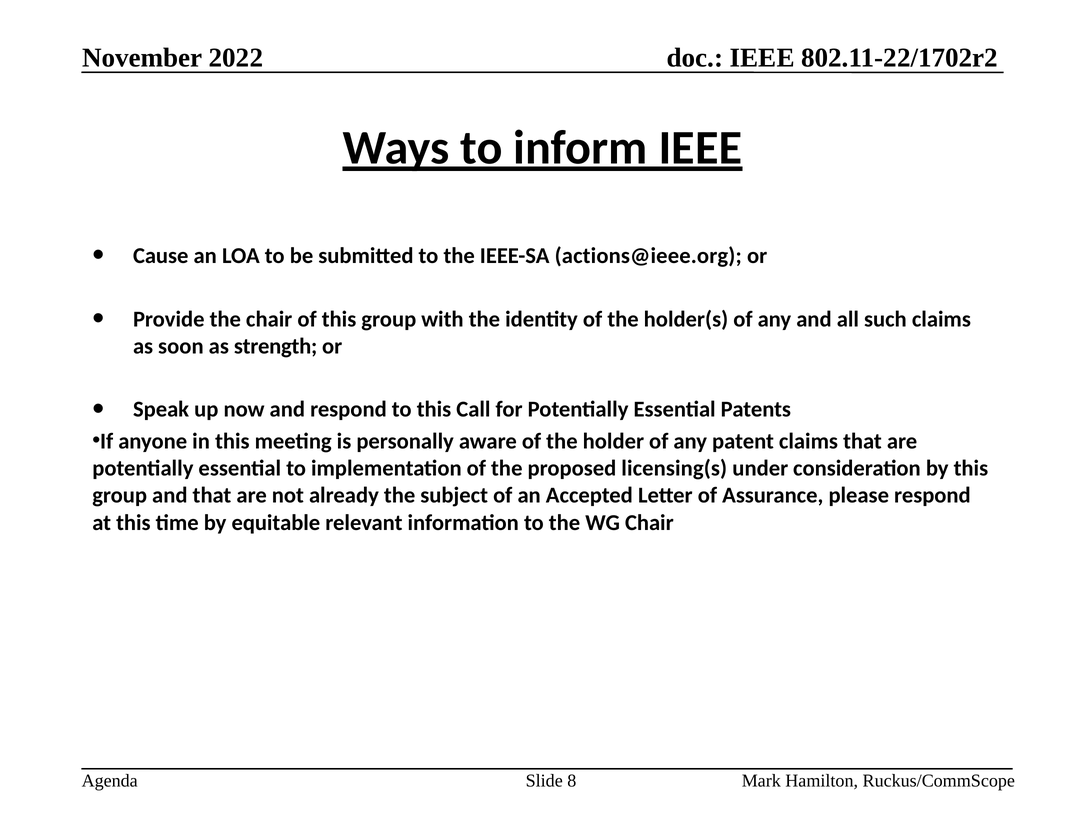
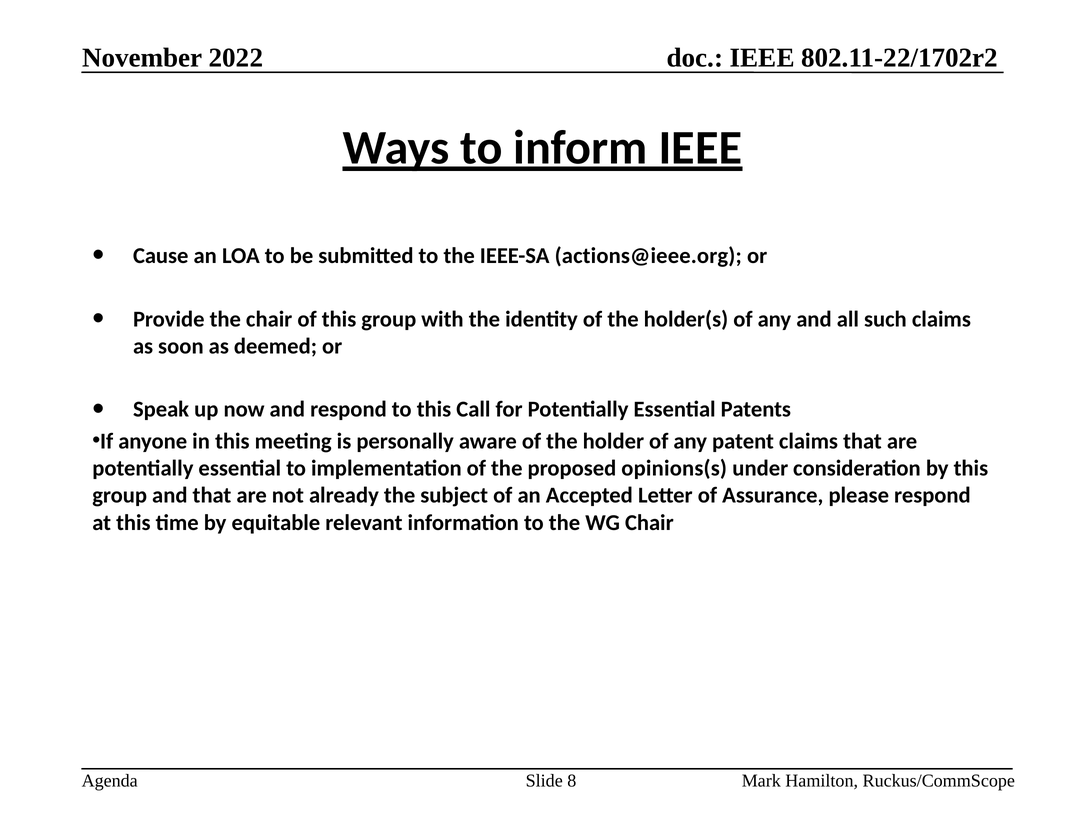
strength: strength -> deemed
licensing(s: licensing(s -> opinions(s
